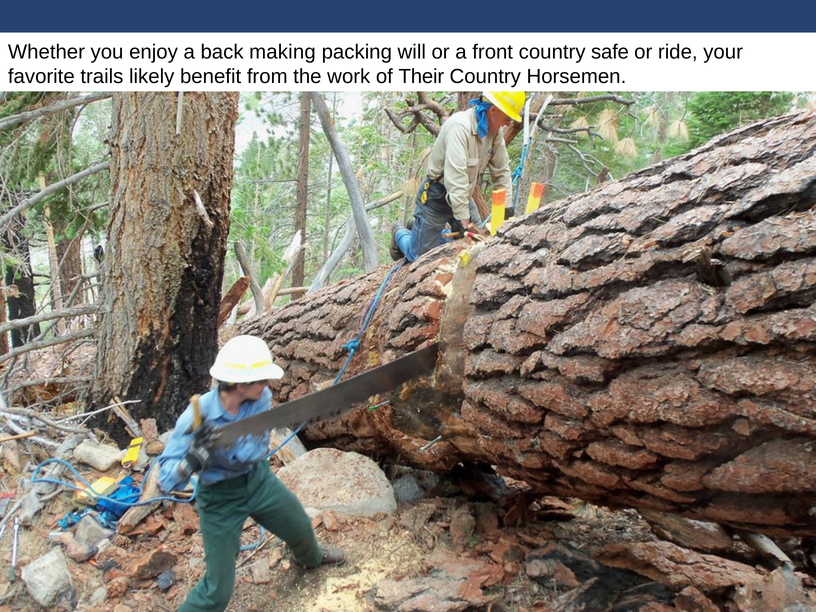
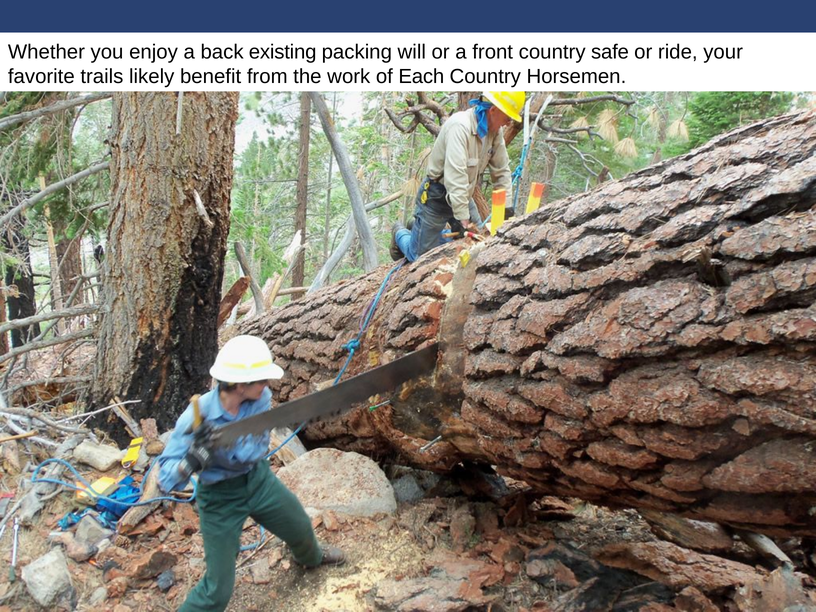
making: making -> existing
Their: Their -> Each
